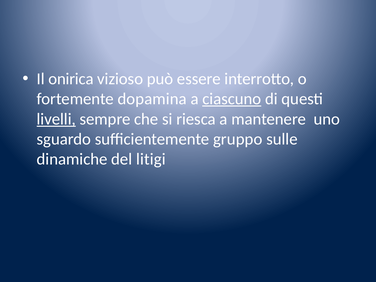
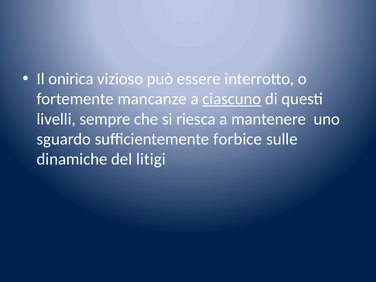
dopamina: dopamina -> mancanze
livelli underline: present -> none
gruppo: gruppo -> forbice
